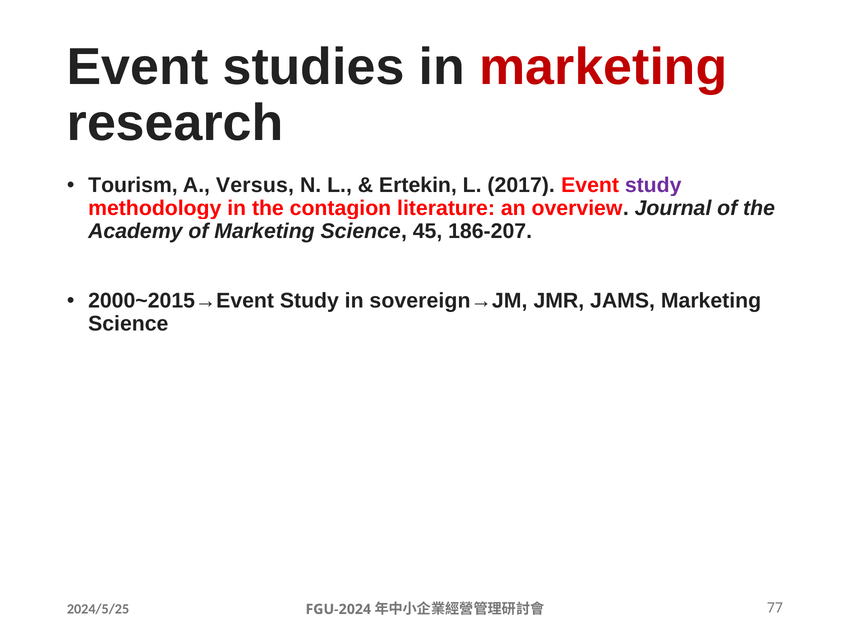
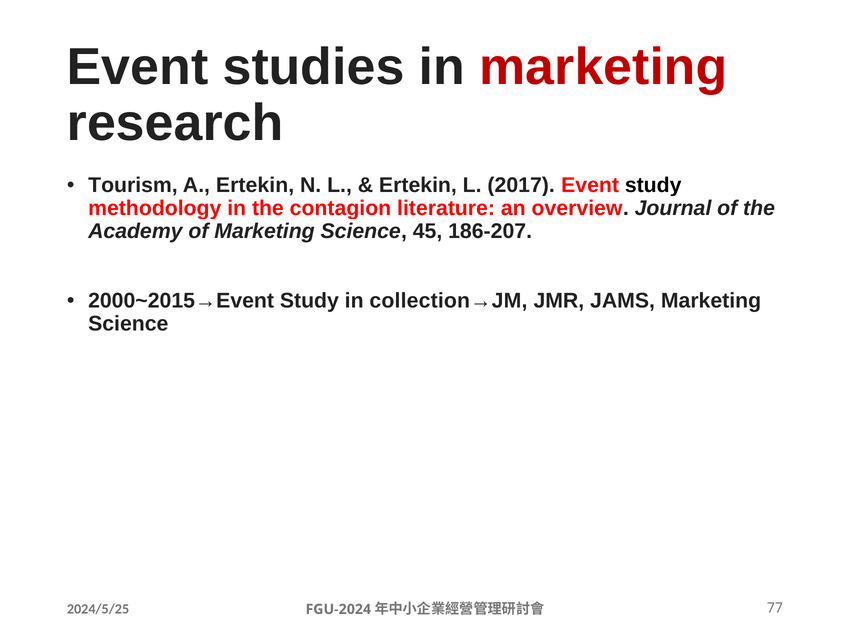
A Versus: Versus -> Ertekin
study at (653, 185) colour: purple -> black
sovereign→JM: sovereign→JM -> collection→JM
